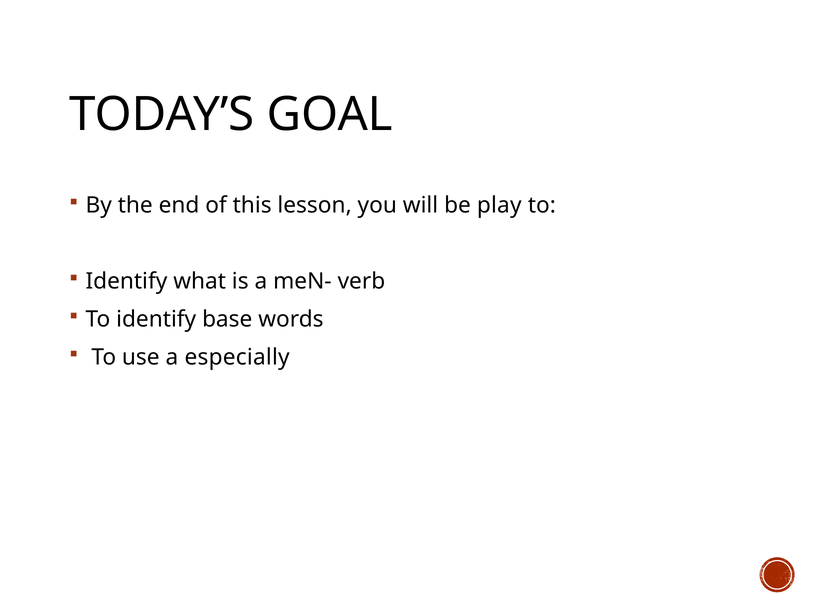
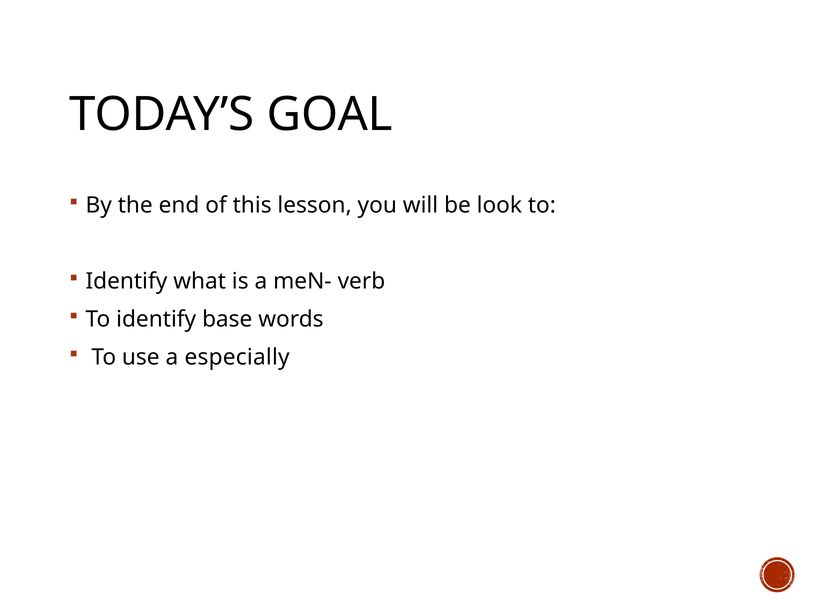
play: play -> look
